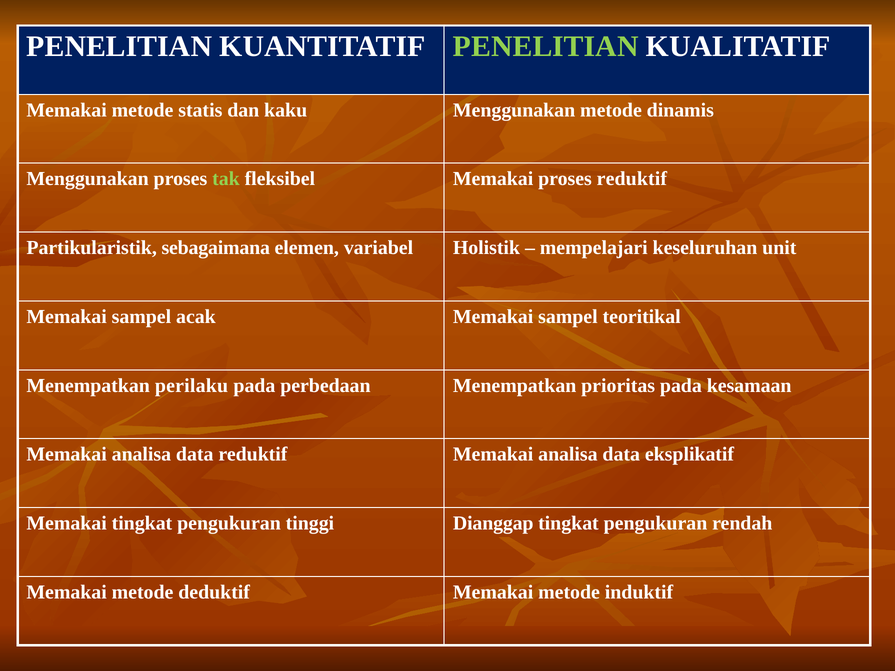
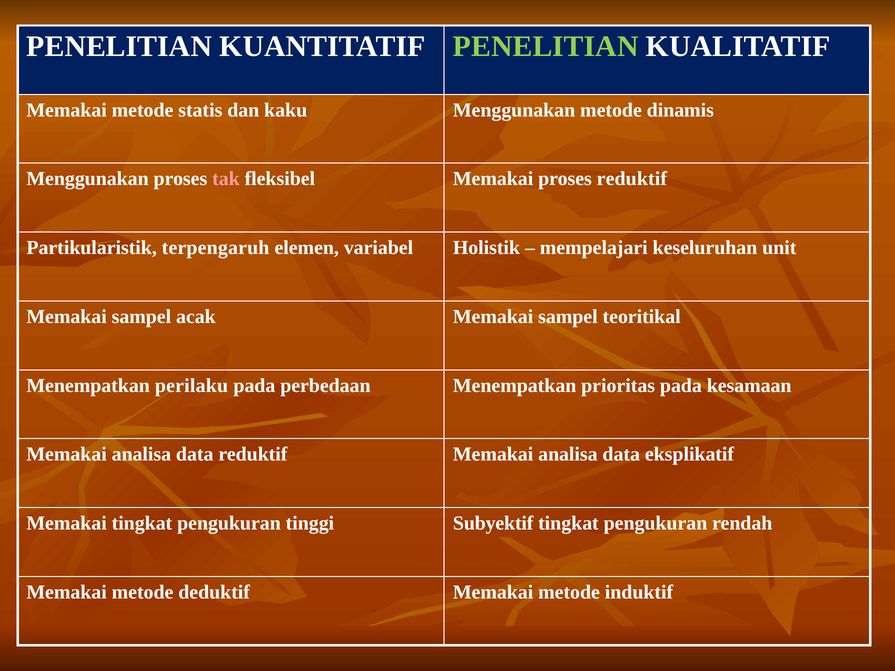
tak colour: light green -> pink
sebagaimana: sebagaimana -> terpengaruh
Dianggap: Dianggap -> Subyektif
